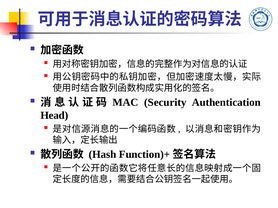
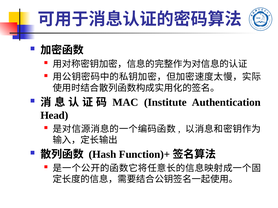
Security: Security -> Institute
